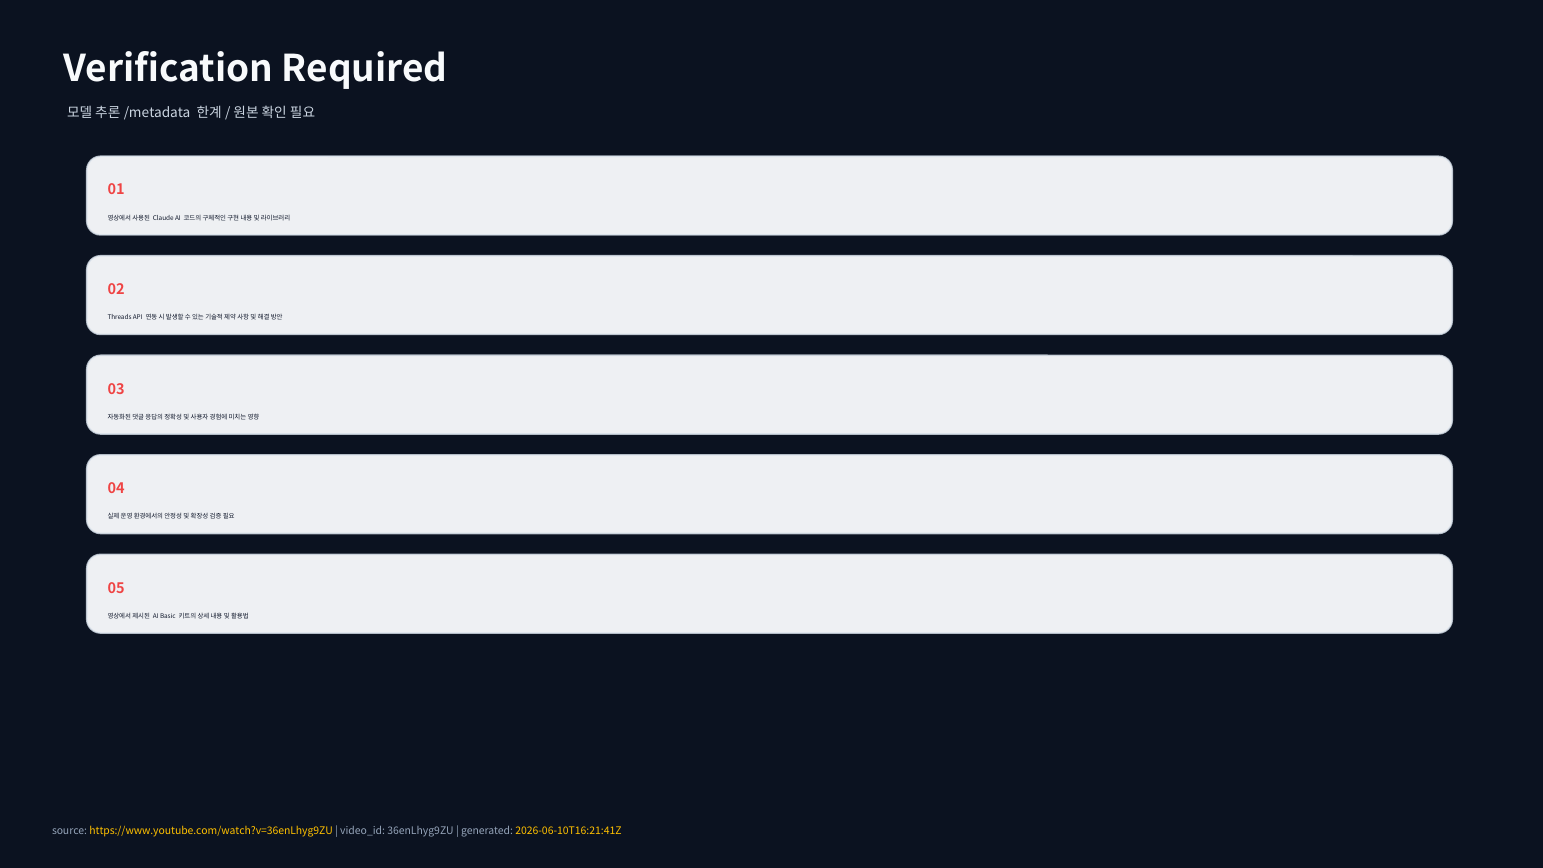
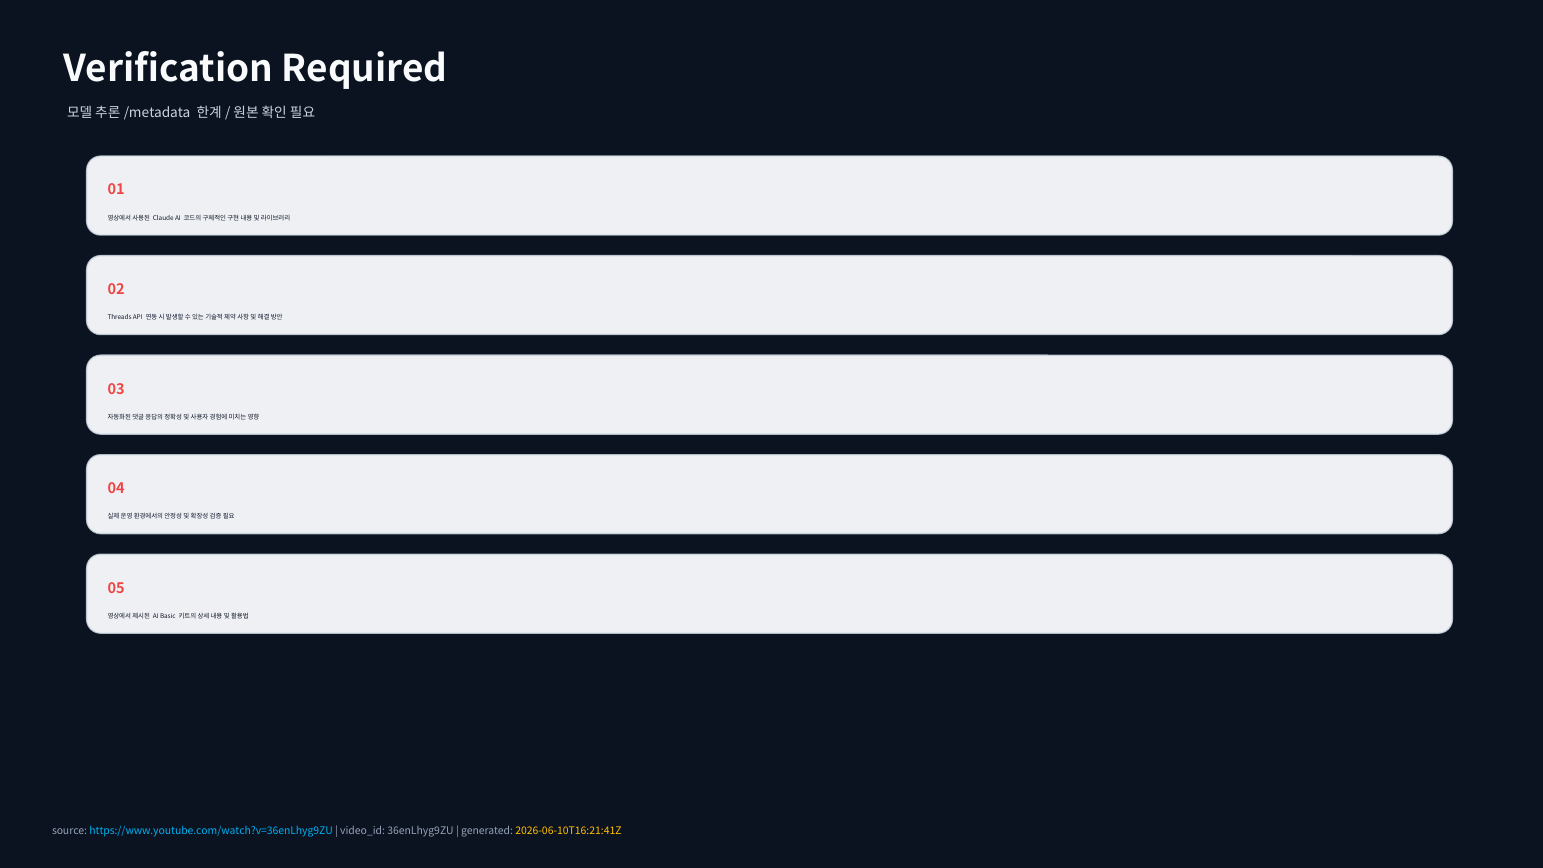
https://www.youtube.com/watch?v=36enLhyg9ZU colour: yellow -> light blue
